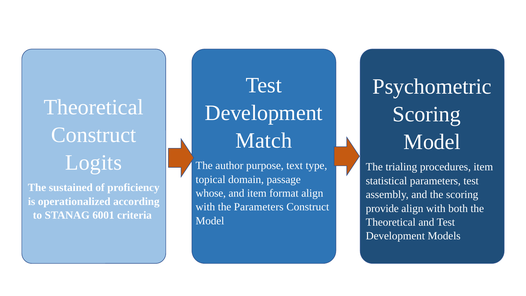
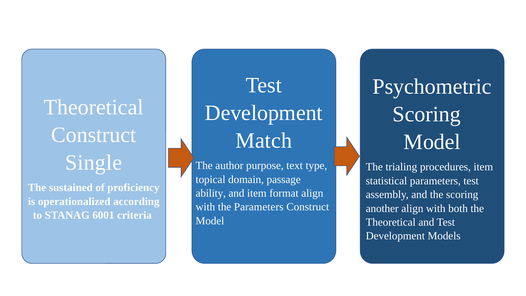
Logits: Logits -> Single
whose: whose -> ability
provide: provide -> another
